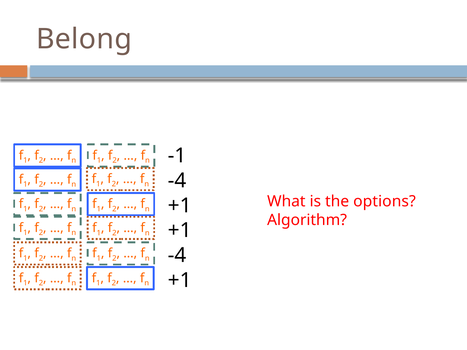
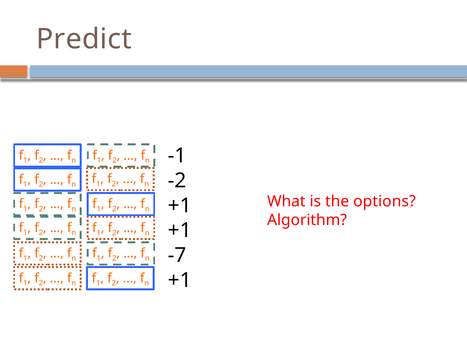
Belong: Belong -> Predict
-4 at (177, 181): -4 -> -2
-4 at (177, 256): -4 -> -7
